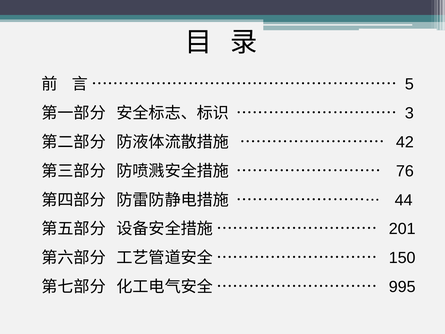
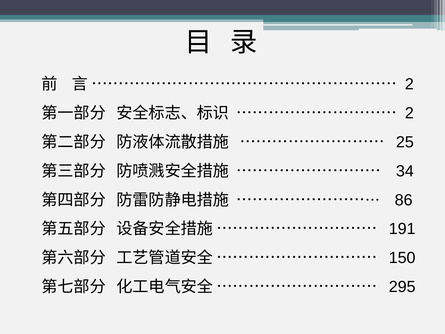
5 at (409, 84): 5 -> 2
3 at (409, 113): 3 -> 2
42: 42 -> 25
76: 76 -> 34
44: 44 -> 86
201: 201 -> 191
995: 995 -> 295
